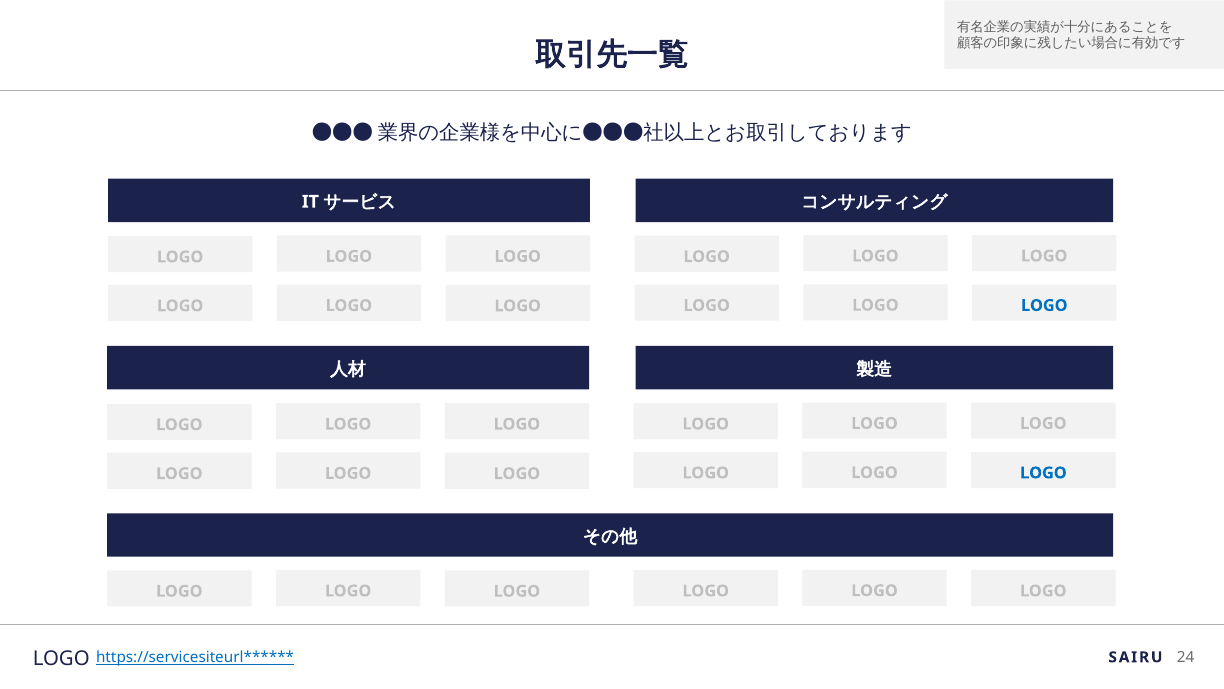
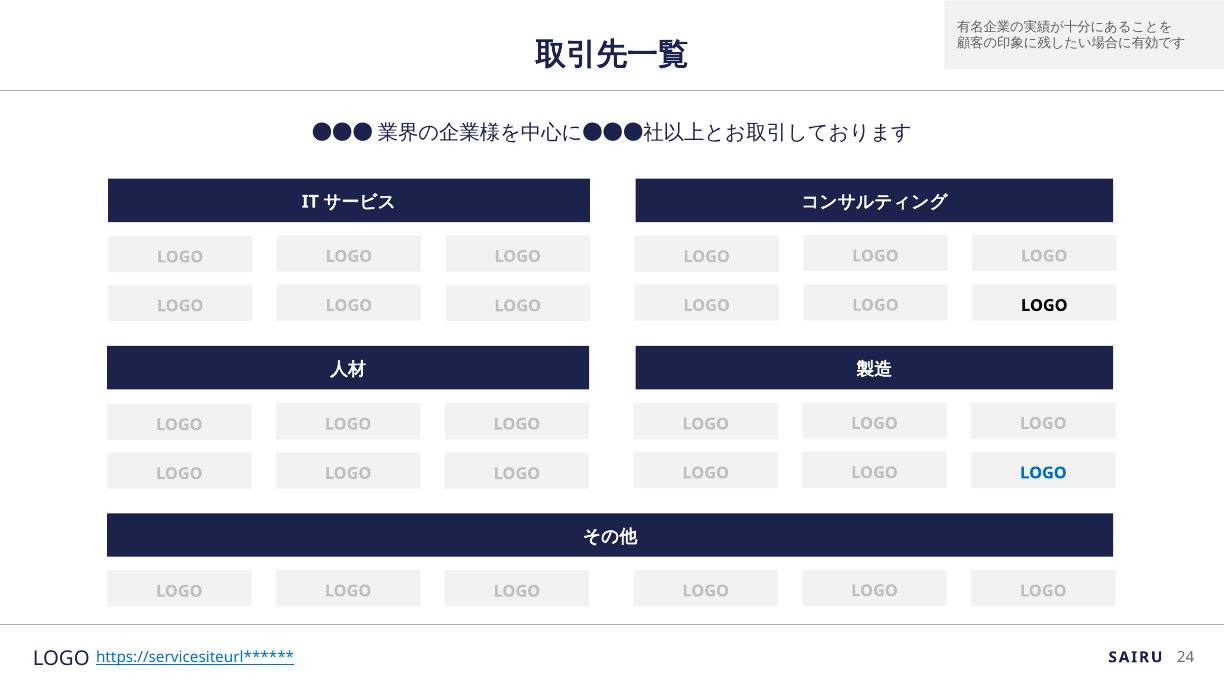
LOGO at (1044, 305) colour: blue -> black
